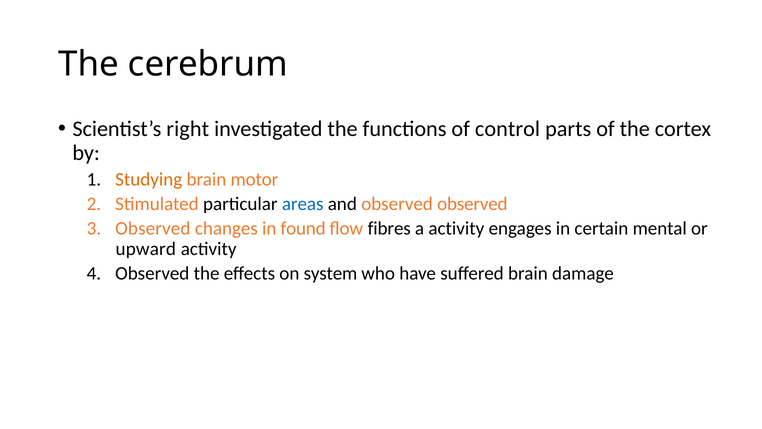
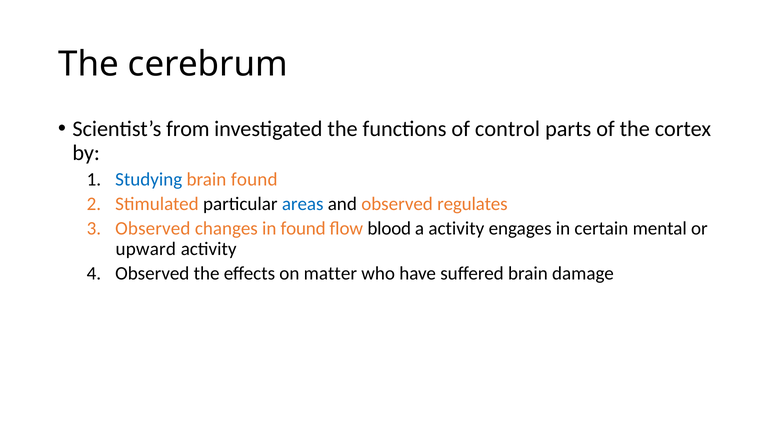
right: right -> from
Studying colour: orange -> blue
brain motor: motor -> found
observed observed: observed -> regulates
fibres: fibres -> blood
system: system -> matter
